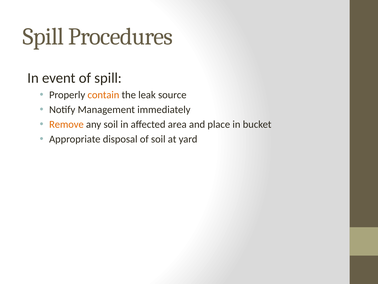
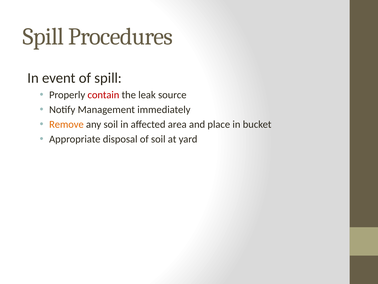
contain colour: orange -> red
